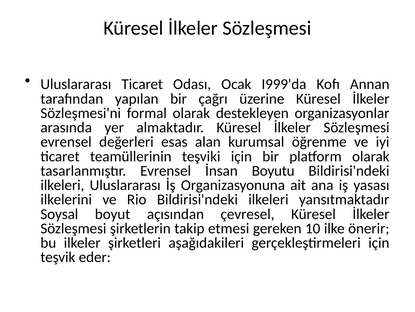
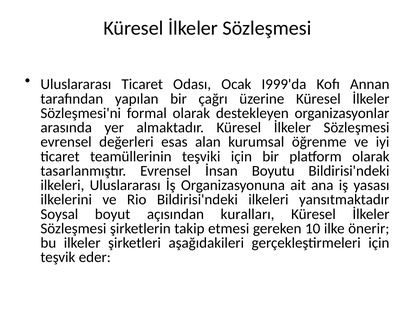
çevresel: çevresel -> kuralları
